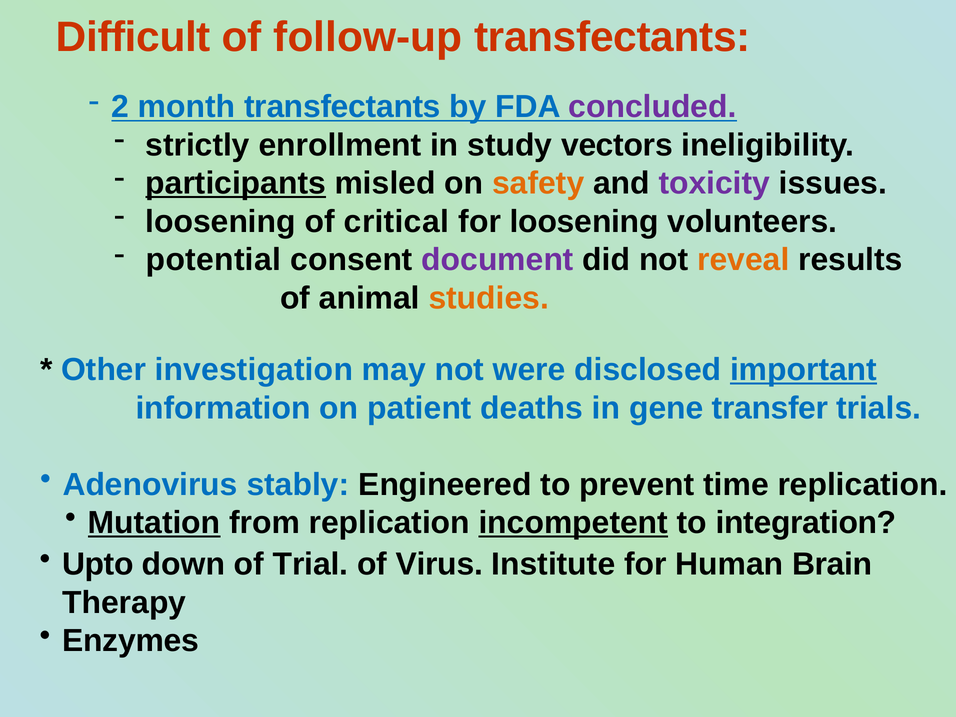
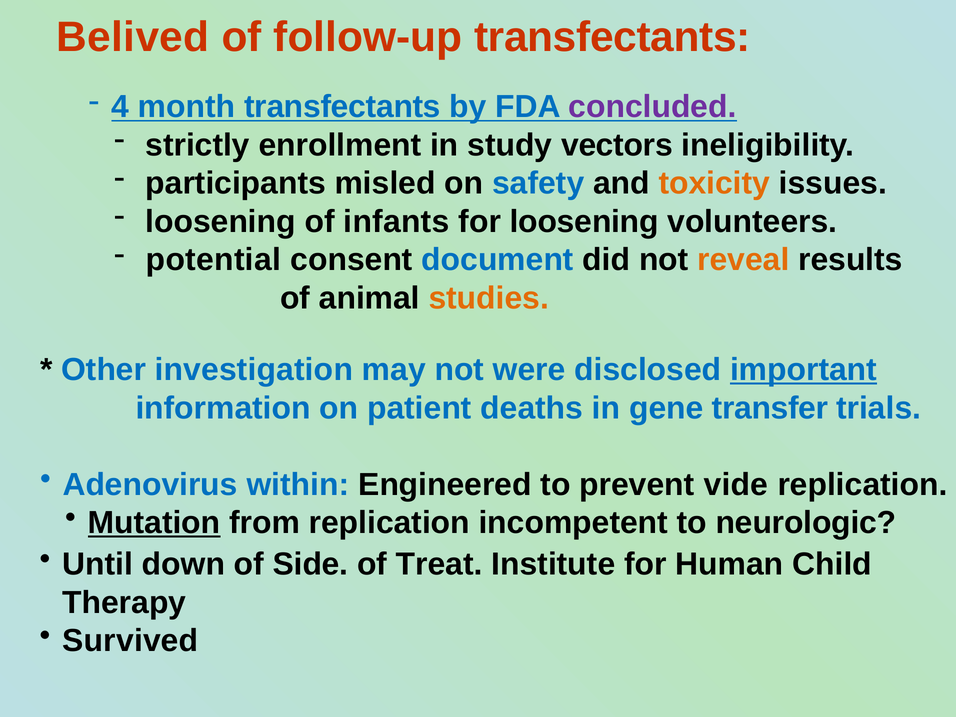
Difficult: Difficult -> Belived
2: 2 -> 4
participants underline: present -> none
safety colour: orange -> blue
toxicity colour: purple -> orange
critical: critical -> infants
document colour: purple -> blue
stably: stably -> within
time: time -> vide
incompetent underline: present -> none
integration: integration -> neurologic
Upto: Upto -> Until
Trial: Trial -> Side
Virus: Virus -> Treat
Brain: Brain -> Child
Enzymes: Enzymes -> Survived
